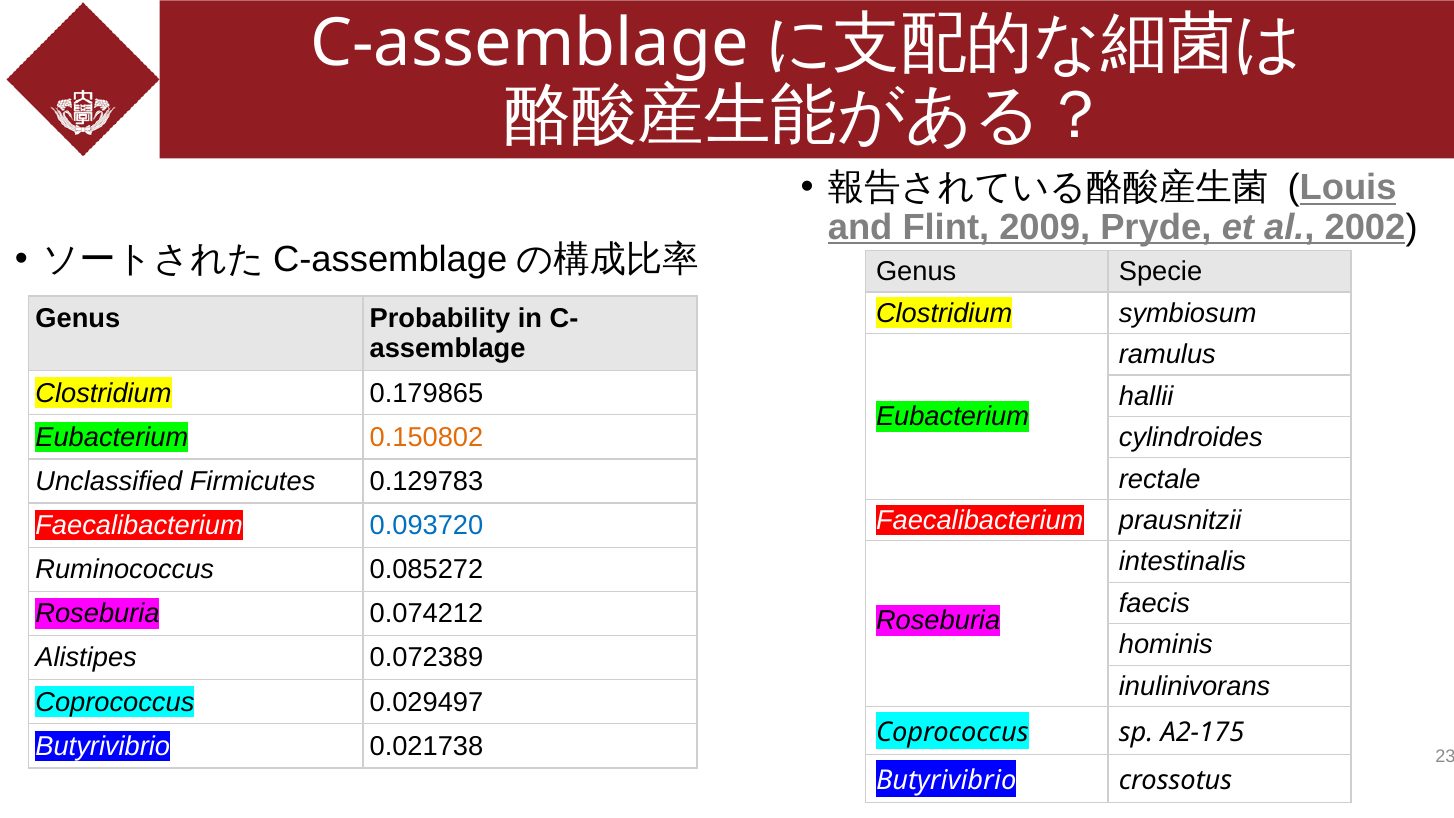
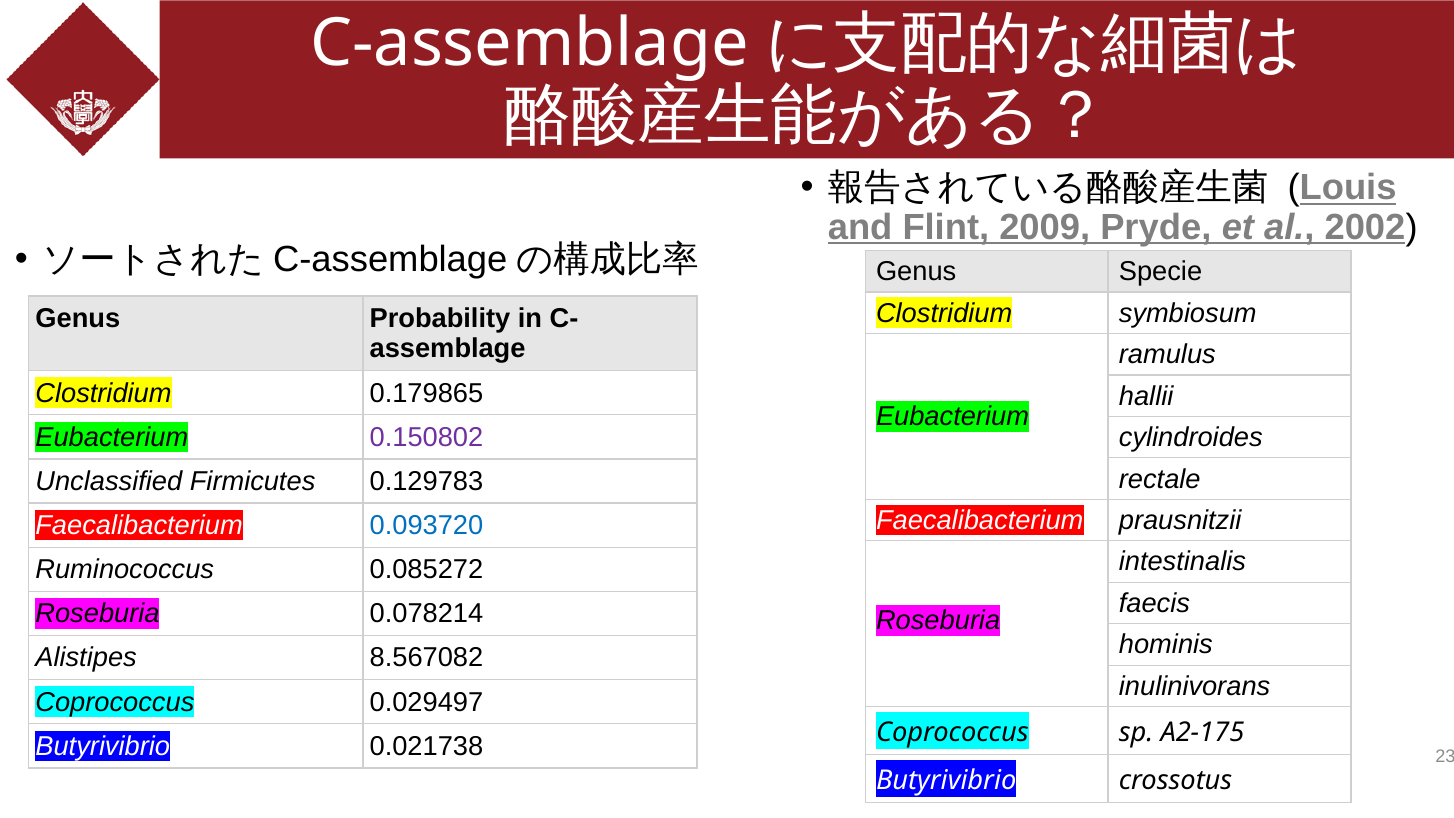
0.150802 colour: orange -> purple
0.074212: 0.074212 -> 0.078214
0.072389: 0.072389 -> 8.567082
